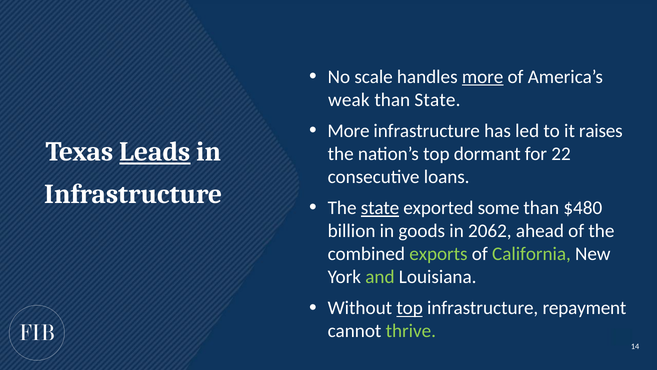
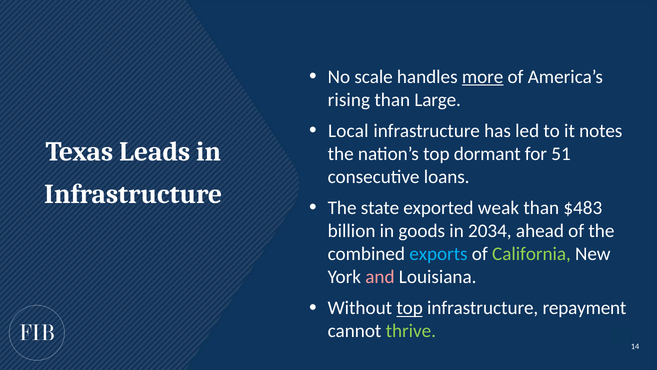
weak: weak -> rising
than State: State -> Large
More at (349, 131): More -> Local
raises: raises -> notes
Leads underline: present -> none
22: 22 -> 51
state at (380, 208) underline: present -> none
some: some -> weak
$480: $480 -> $483
2062: 2062 -> 2034
exports colour: light green -> light blue
and colour: light green -> pink
